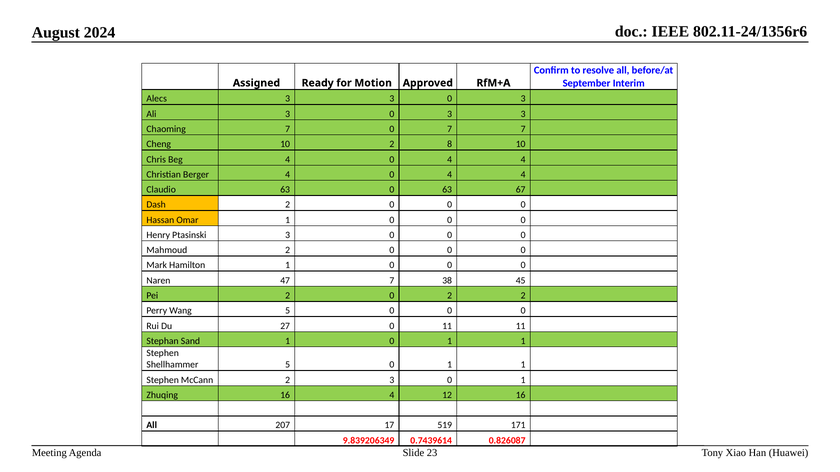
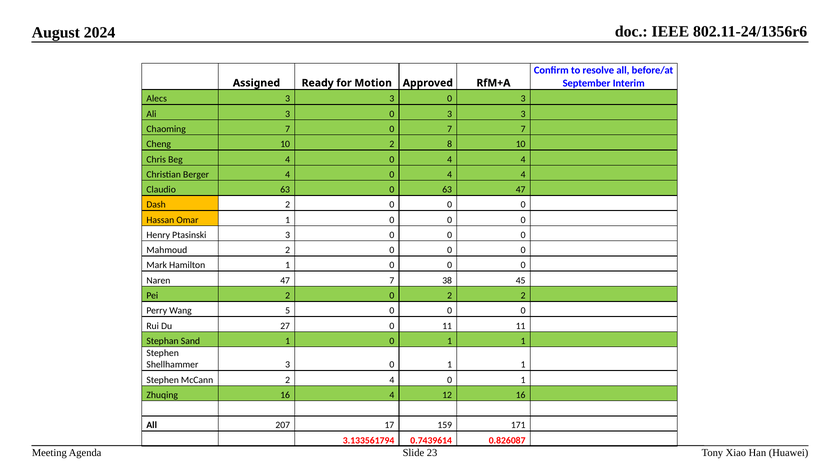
63 67: 67 -> 47
Shellhammer 5: 5 -> 3
2 3: 3 -> 4
519: 519 -> 159
9.839206349: 9.839206349 -> 3.133561794
